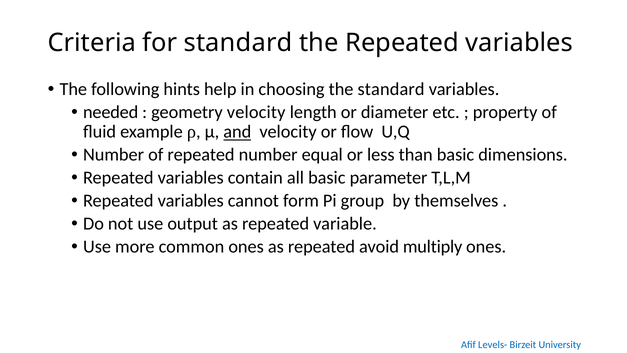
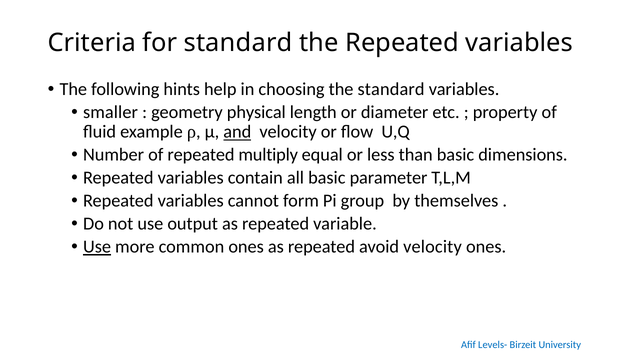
needed: needed -> smaller
geometry velocity: velocity -> physical
repeated number: number -> multiply
Use at (97, 247) underline: none -> present
avoid multiply: multiply -> velocity
